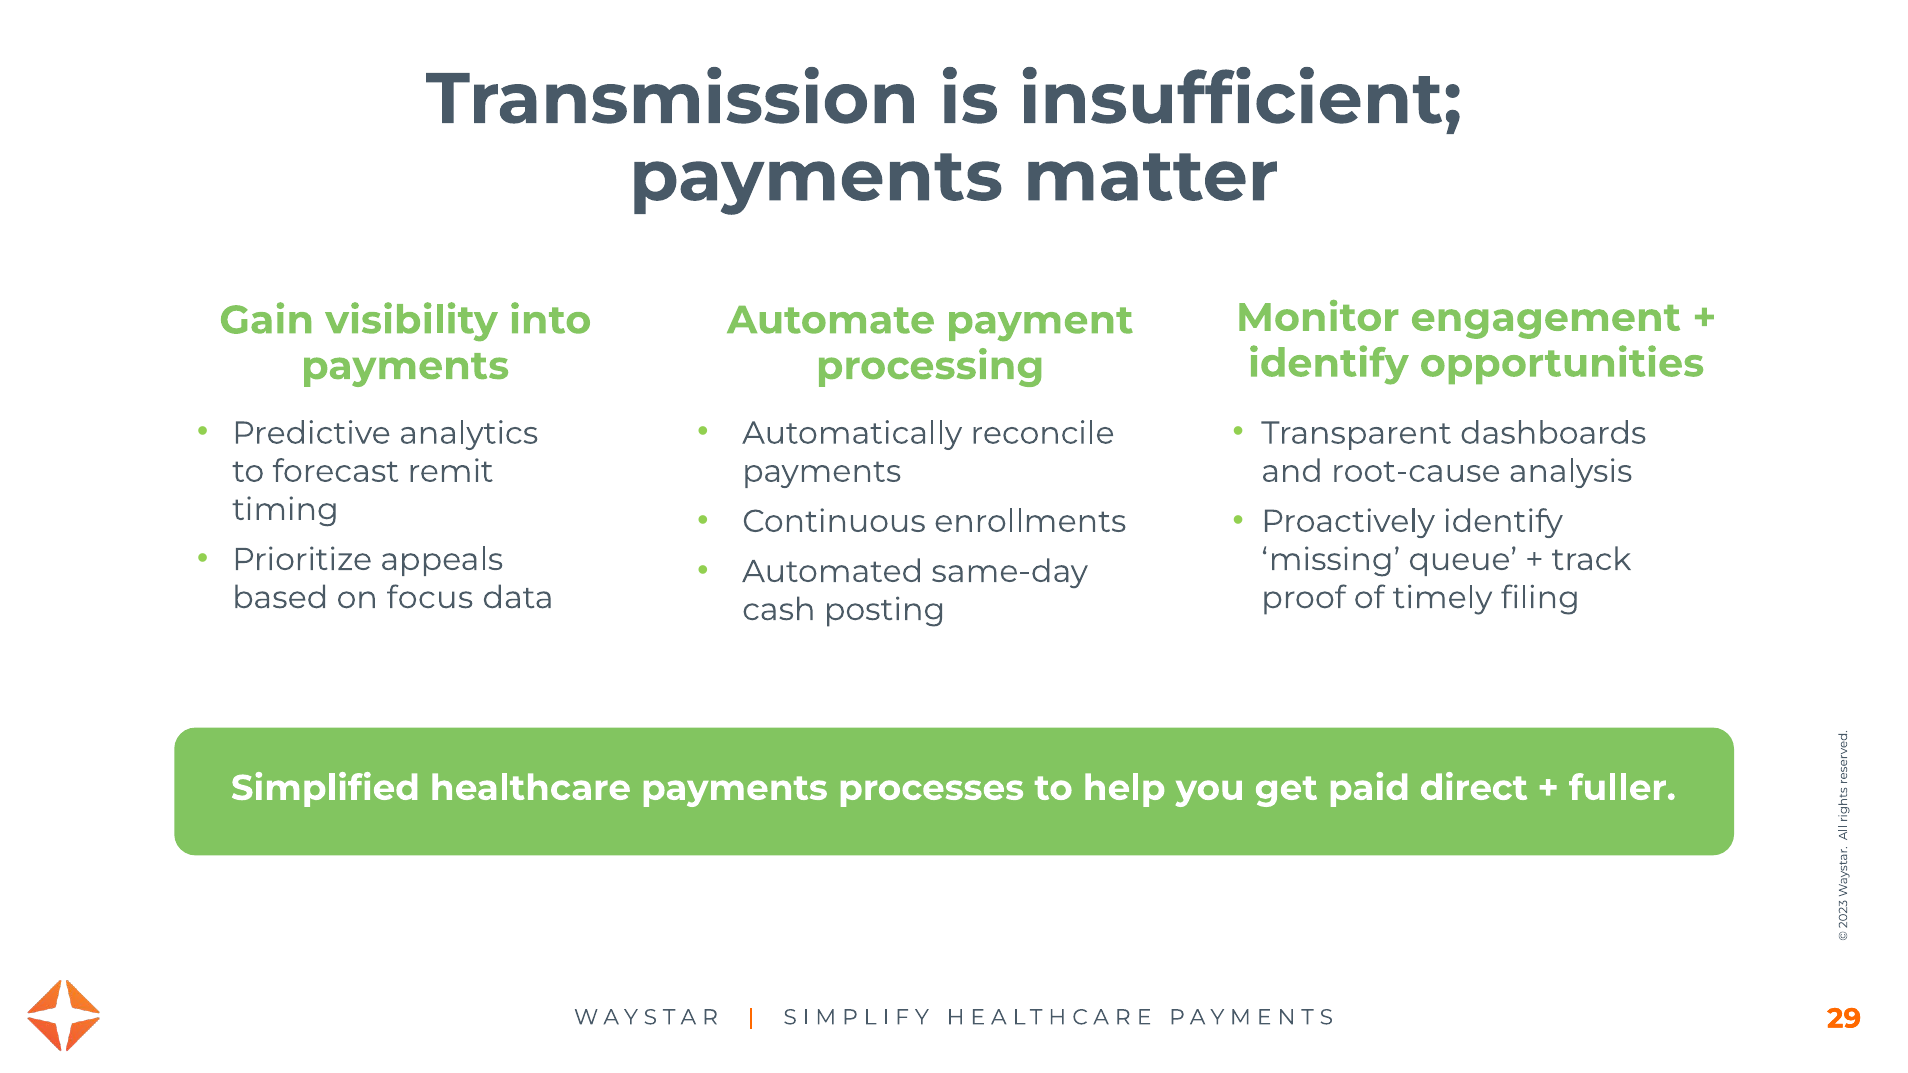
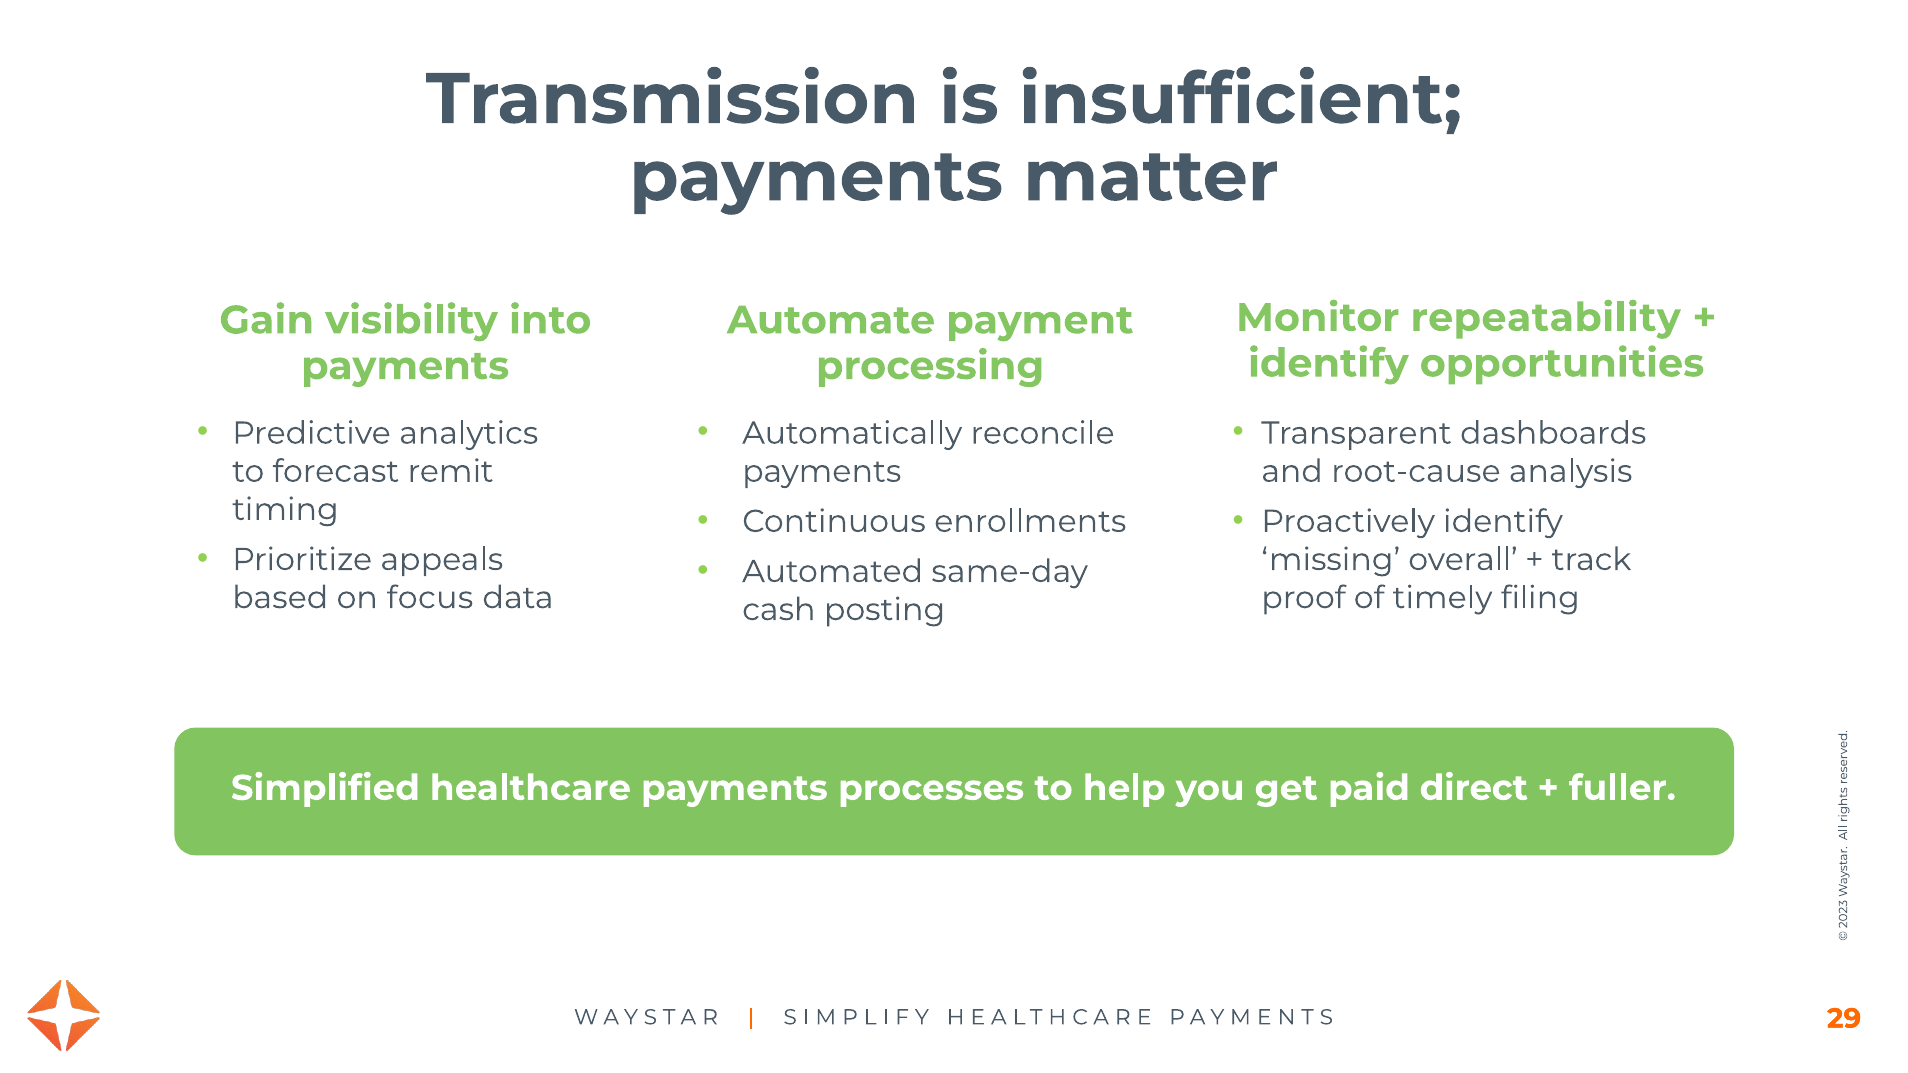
engagement: engagement -> repeatability
queue: queue -> overall
